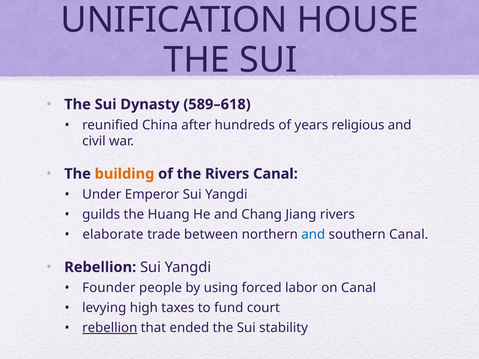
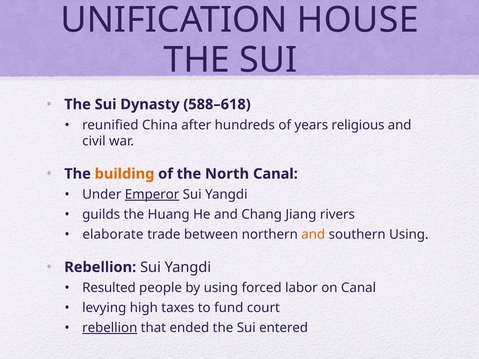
589–618: 589–618 -> 588–618
the Rivers: Rivers -> North
Emperor underline: none -> present
and at (313, 235) colour: blue -> orange
southern Canal: Canal -> Using
Founder: Founder -> Resulted
stability: stability -> entered
